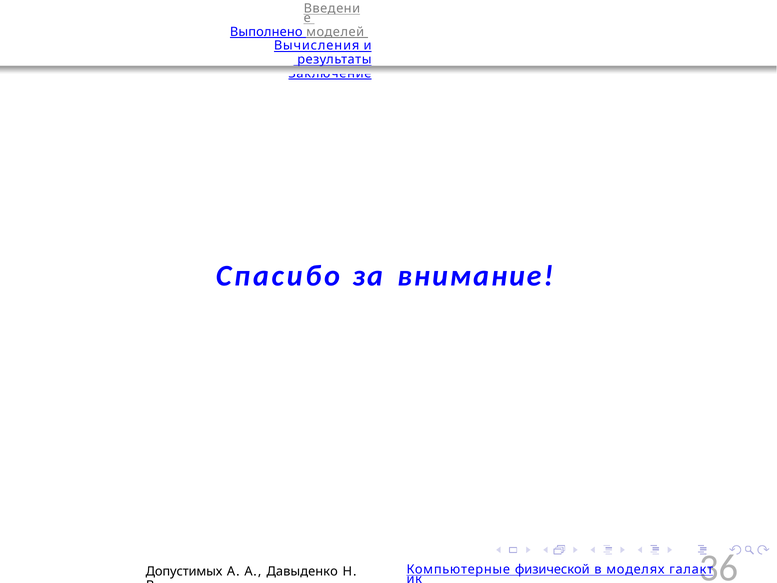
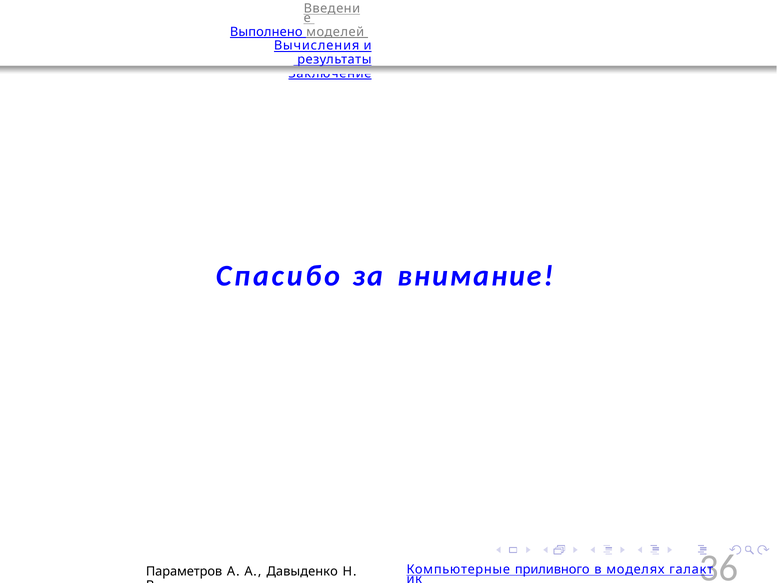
физической: физической -> приливного
Допустимых: Допустимых -> Параметров
